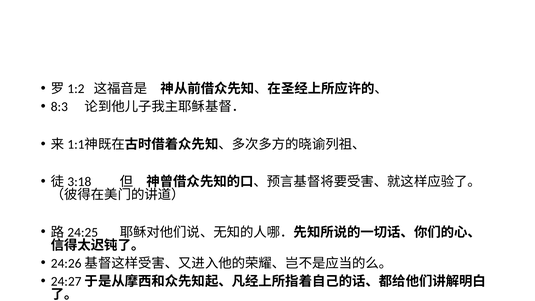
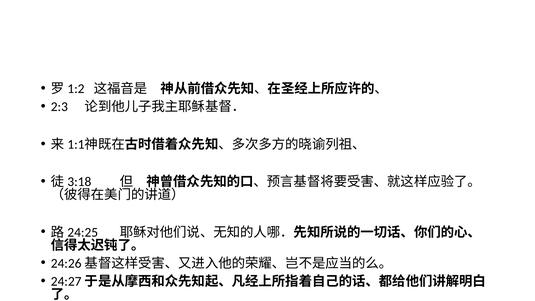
8:3: 8:3 -> 2:3
